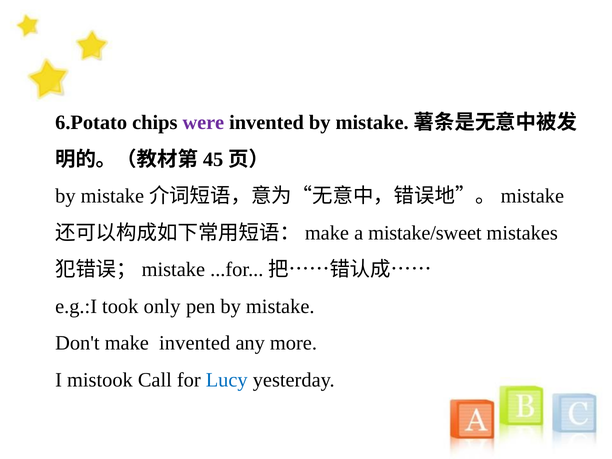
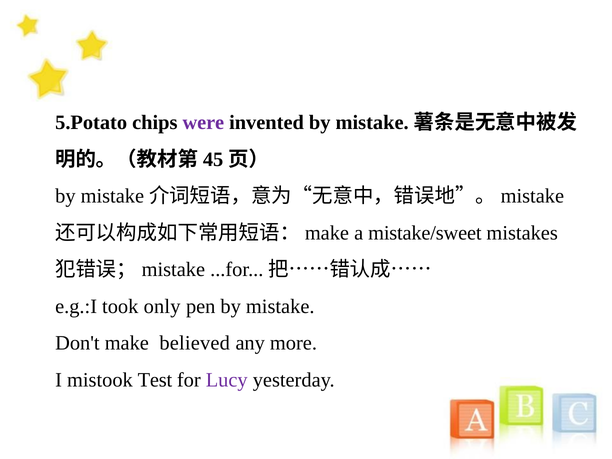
6.Potato: 6.Potato -> 5.Potato
make invented: invented -> believed
Call: Call -> Test
Lucy colour: blue -> purple
